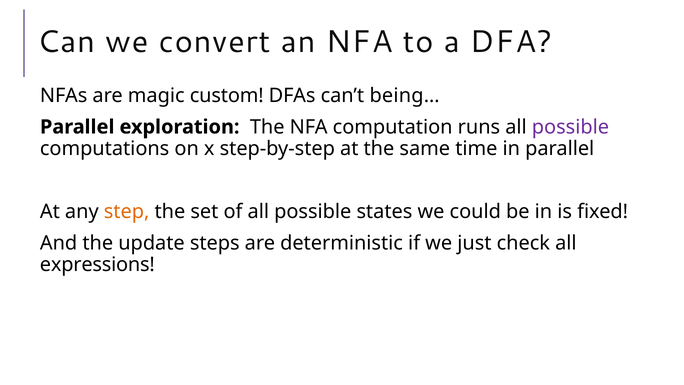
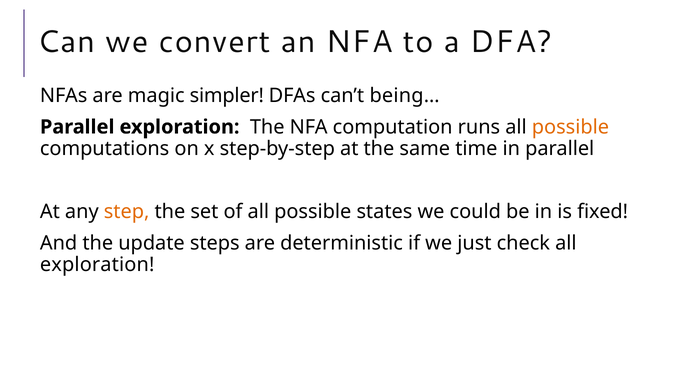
custom: custom -> simpler
possible at (570, 127) colour: purple -> orange
expressions at (97, 265): expressions -> exploration
